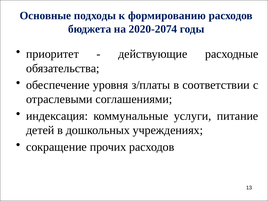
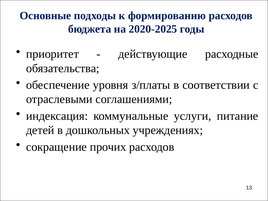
2020-2074: 2020-2074 -> 2020-2025
